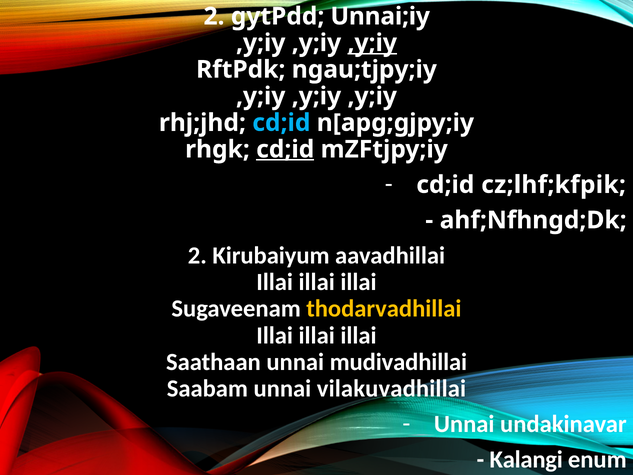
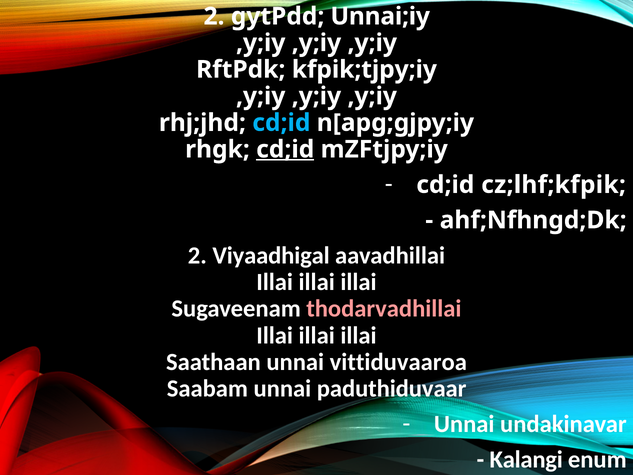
,y;iy at (372, 43) underline: present -> none
ngau;tjpy;iy: ngau;tjpy;iy -> kfpik;tjpy;iy
Kirubaiyum: Kirubaiyum -> Viyaadhigal
thodarvadhillai colour: yellow -> pink
mudivadhillai: mudivadhillai -> vittiduvaaroa
vilakuvadhillai: vilakuvadhillai -> paduthiduvaar
